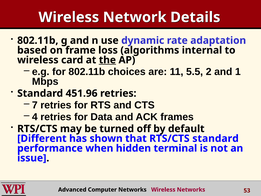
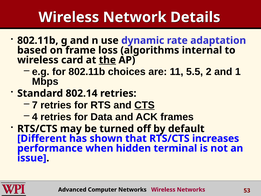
451.96: 451.96 -> 802.14
CTS underline: none -> present
RTS/CTS standard: standard -> increases
